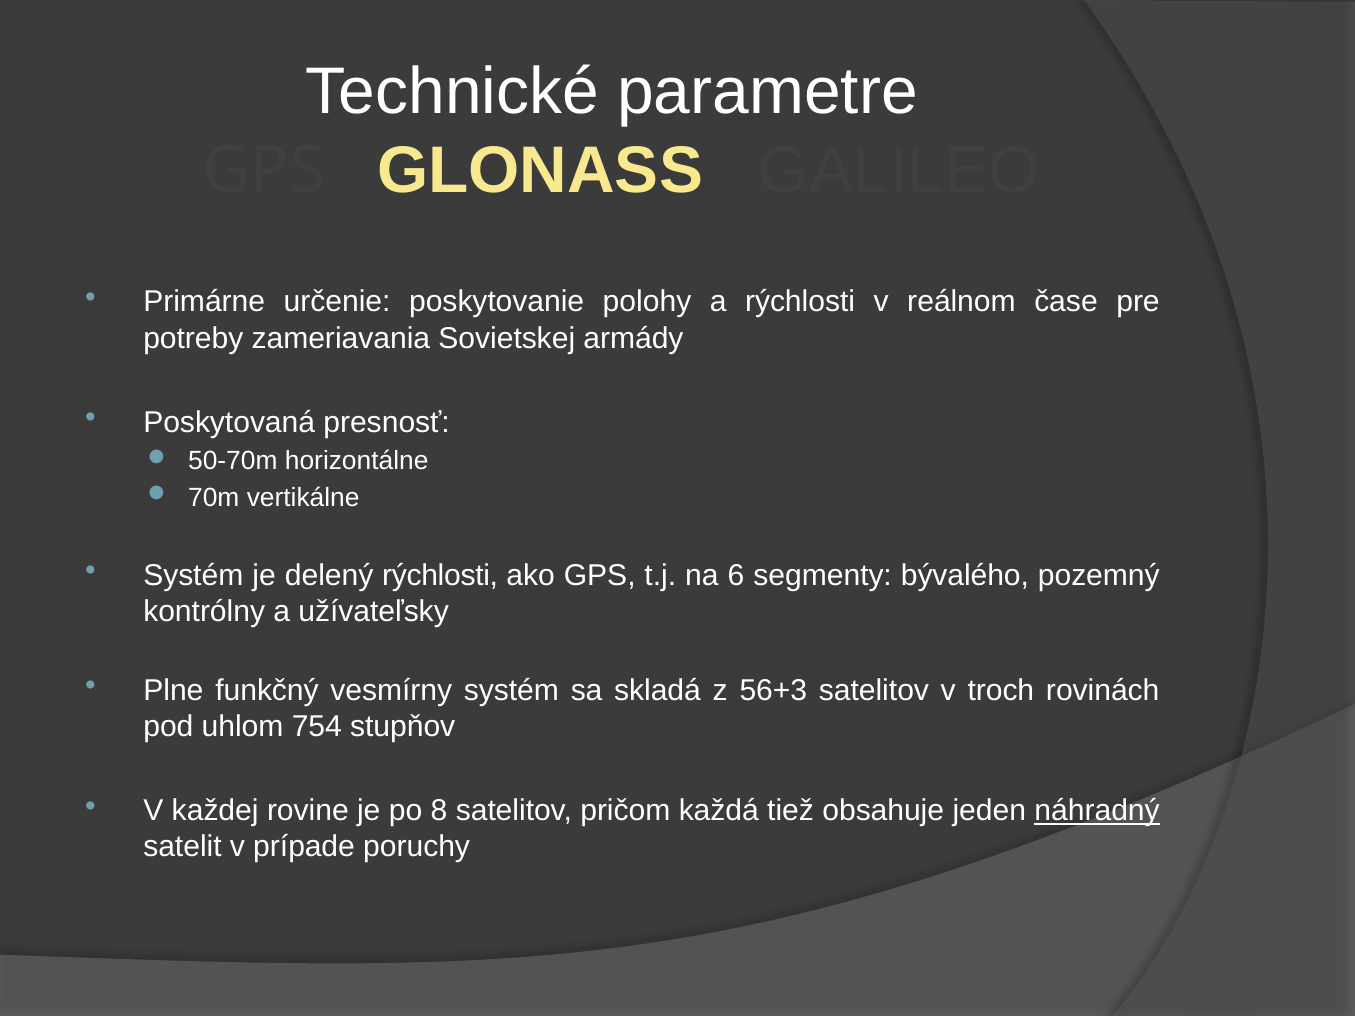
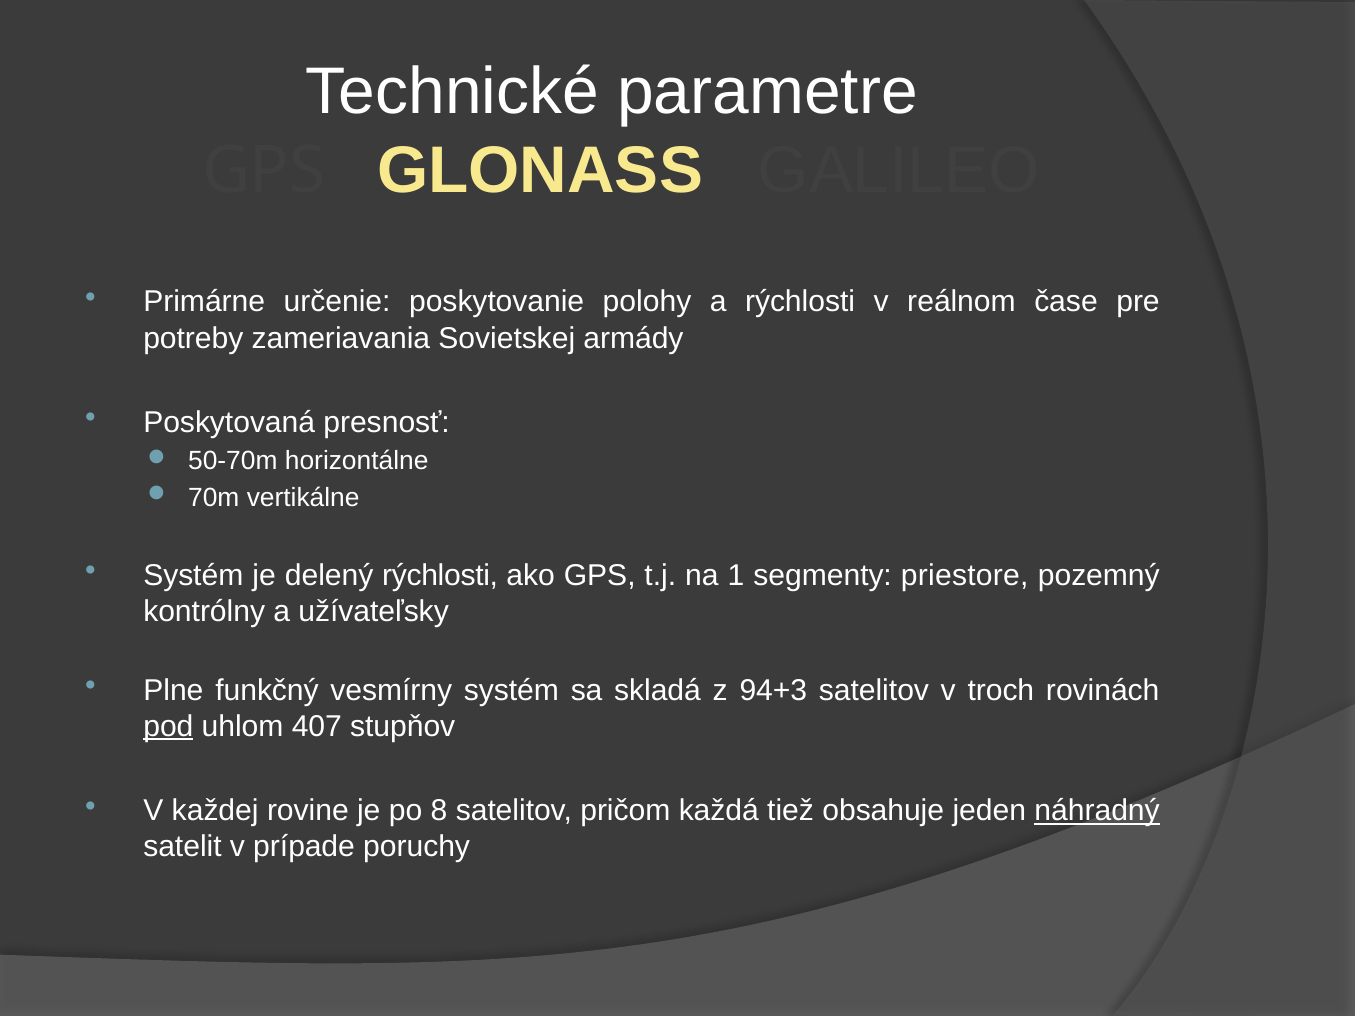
6: 6 -> 1
bývalého: bývalého -> priestore
56+3: 56+3 -> 94+3
pod underline: none -> present
754: 754 -> 407
